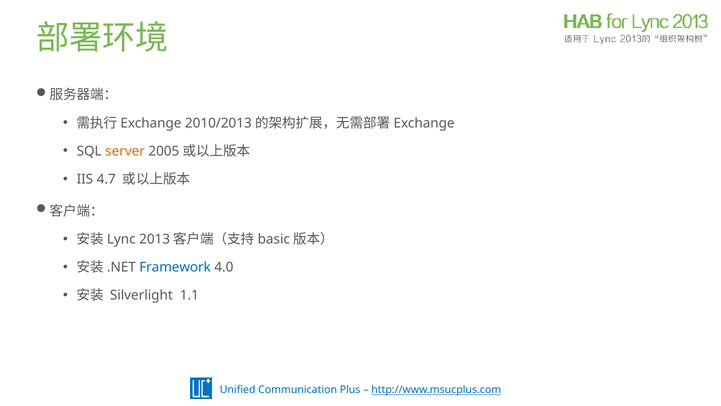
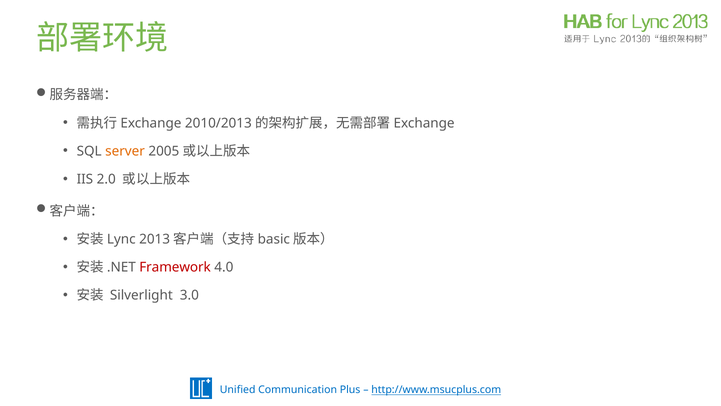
4.7: 4.7 -> 2.0
Framework colour: blue -> red
1.1: 1.1 -> 3.0
